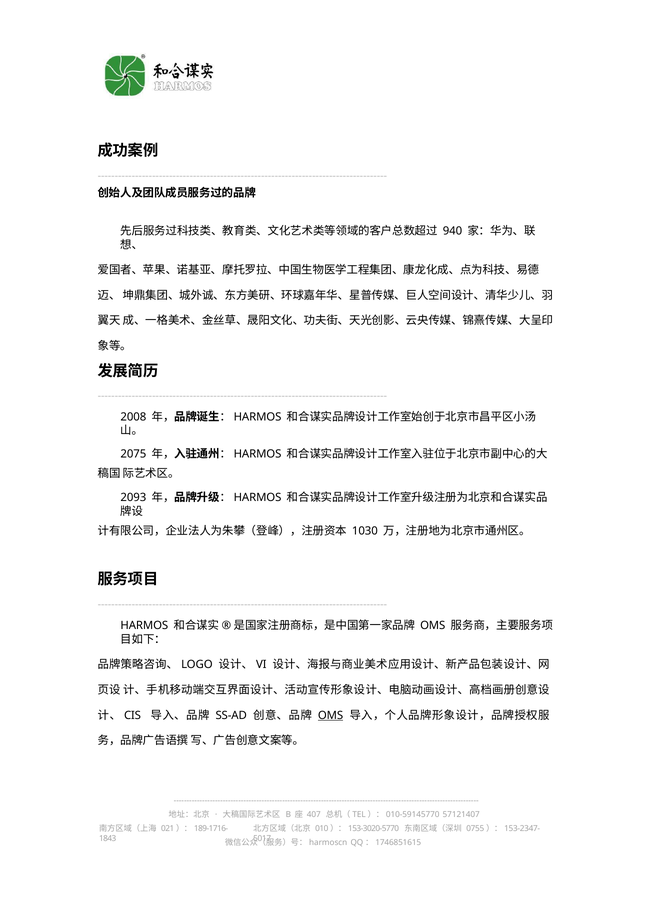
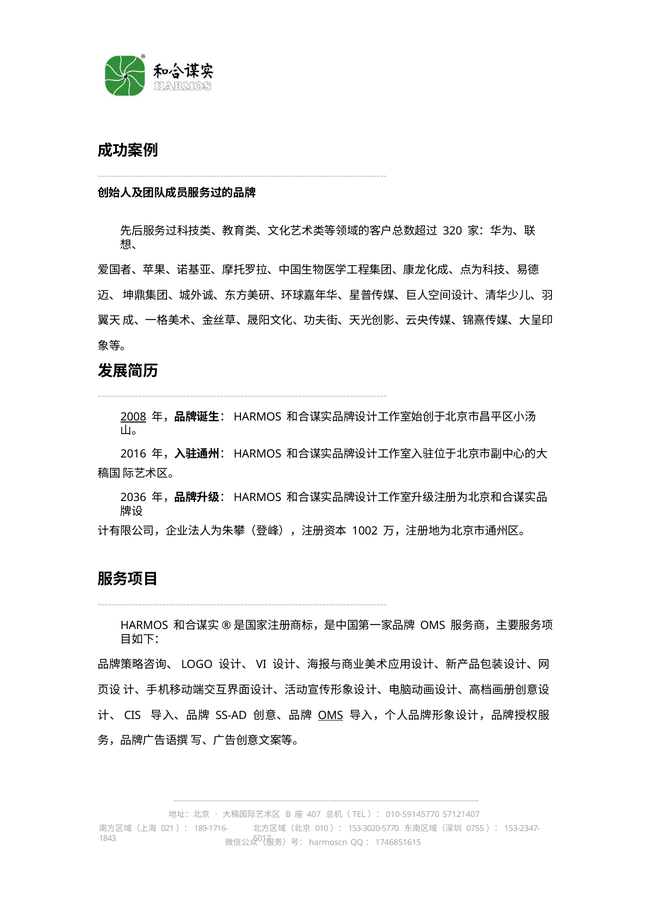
940: 940 -> 320
2008 underline: none -> present
2075: 2075 -> 2016
2093: 2093 -> 2036
1030: 1030 -> 1002
